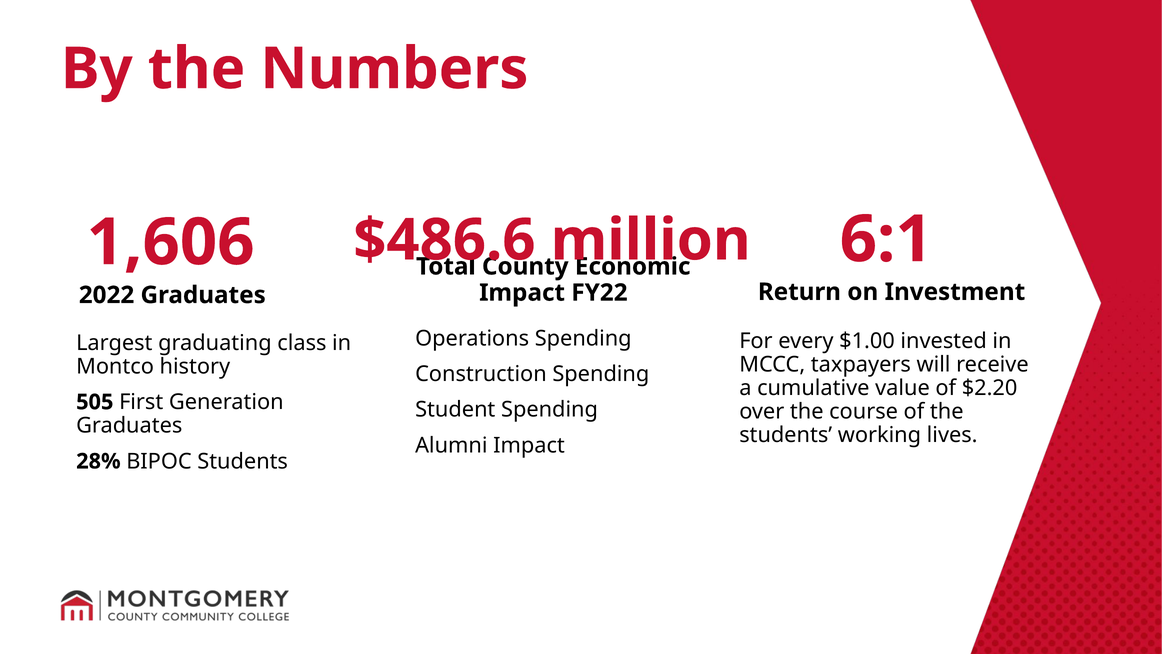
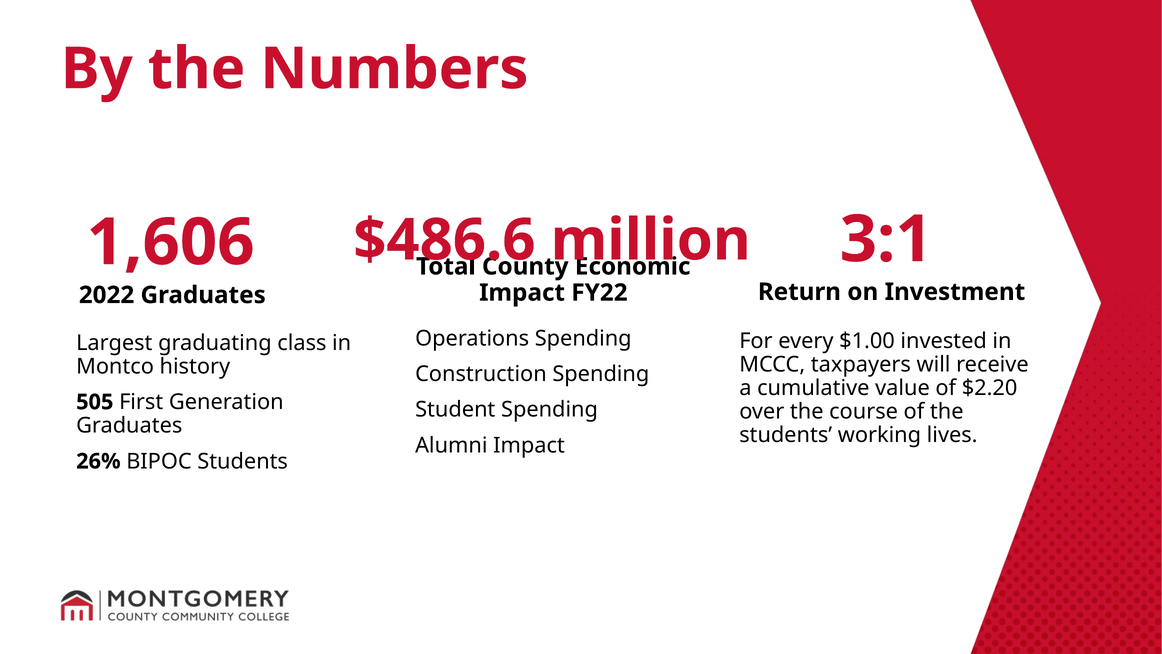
6:1: 6:1 -> 3:1
28%: 28% -> 26%
